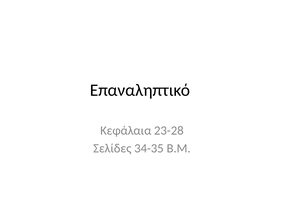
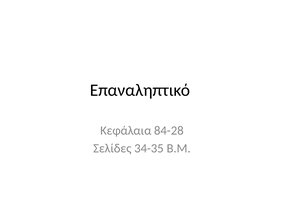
23-28: 23-28 -> 84-28
